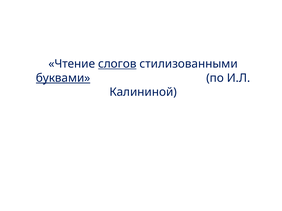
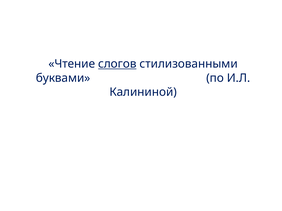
буквами underline: present -> none
